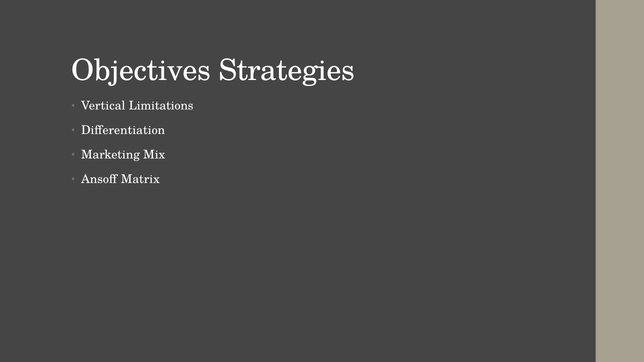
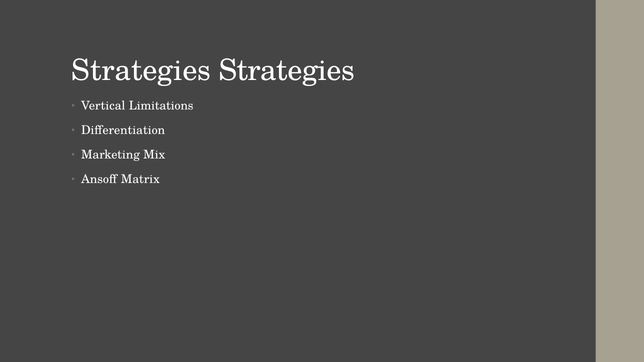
Objectives at (141, 71): Objectives -> Strategies
